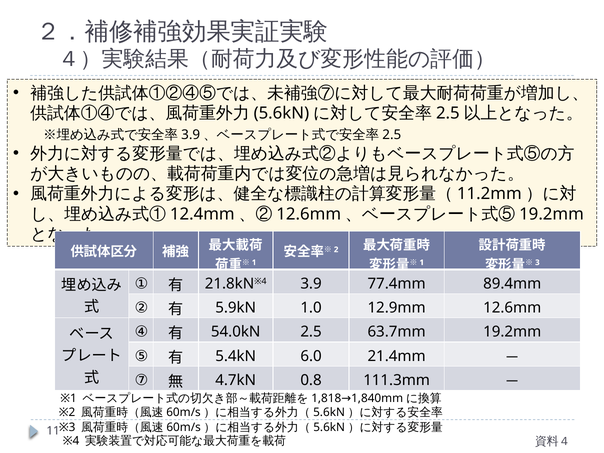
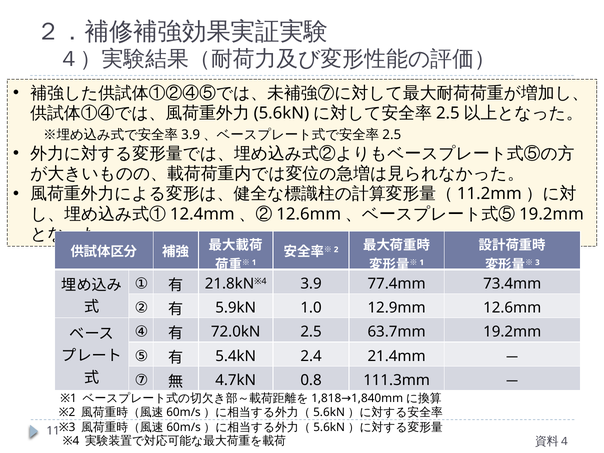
89.4mm: 89.4mm -> 73.4mm
54.0kN: 54.0kN -> 72.0kN
6.0: 6.0 -> 2.4
